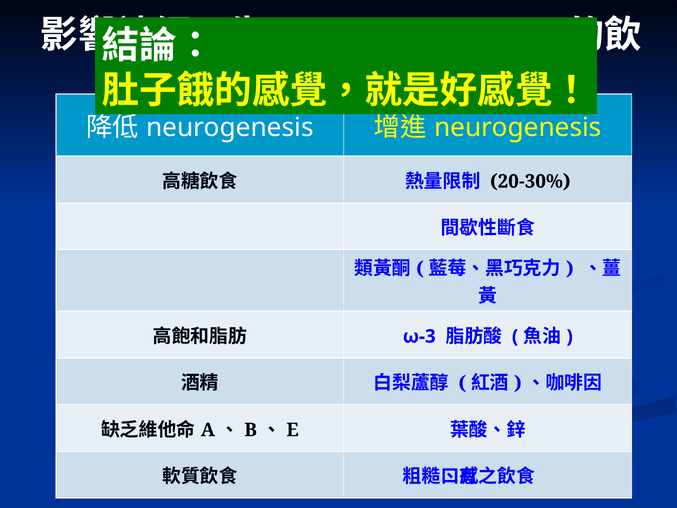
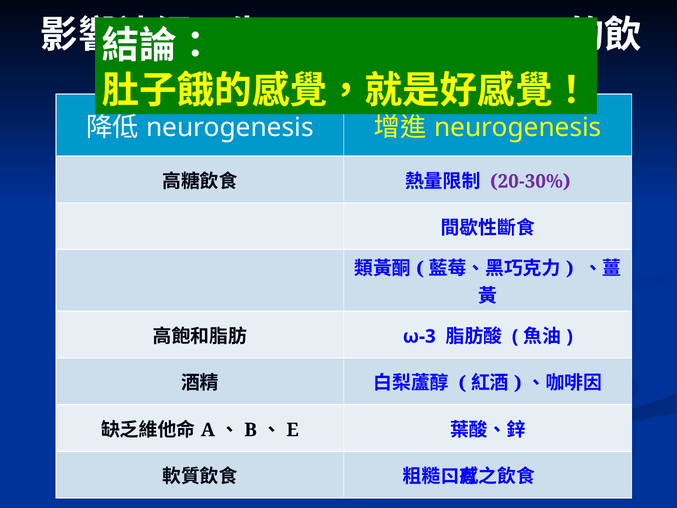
20-30% colour: black -> purple
